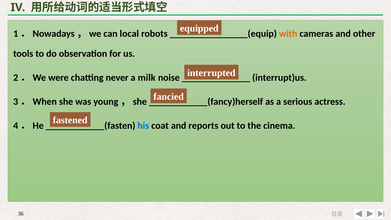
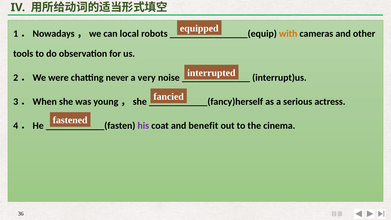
milk: milk -> very
his colour: blue -> purple
reports: reports -> benefit
